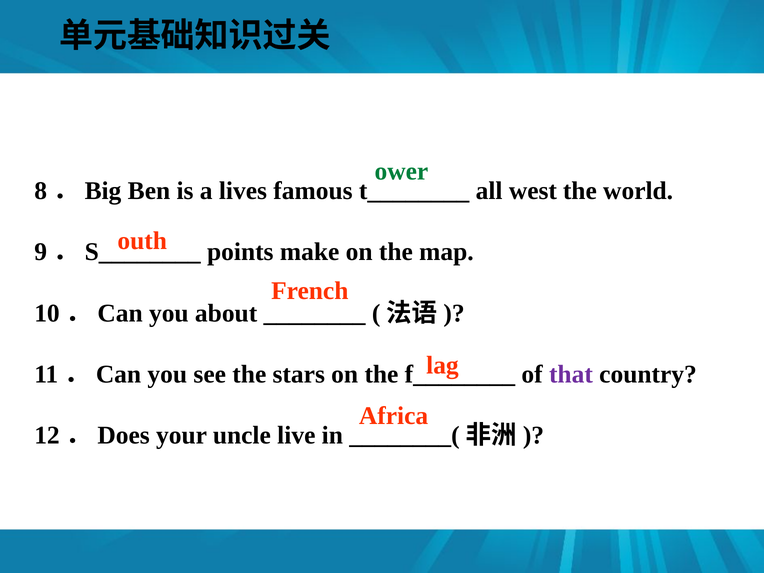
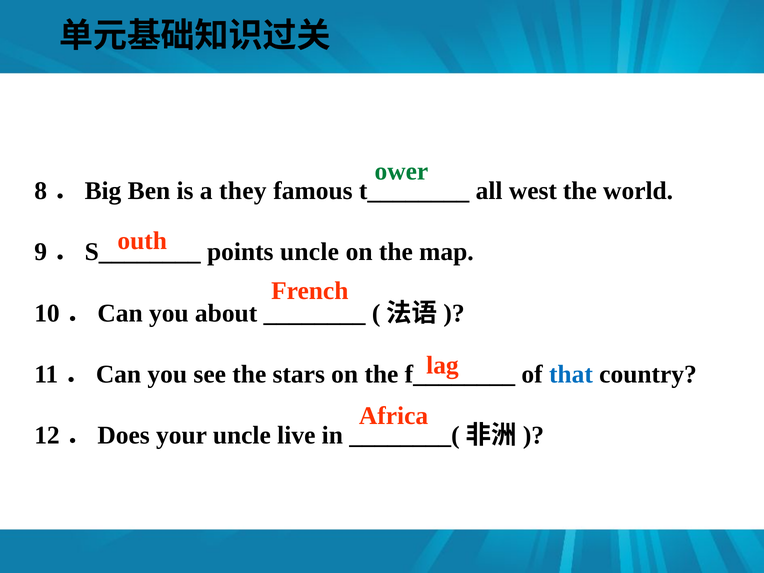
lives: lives -> they
points make: make -> uncle
that colour: purple -> blue
